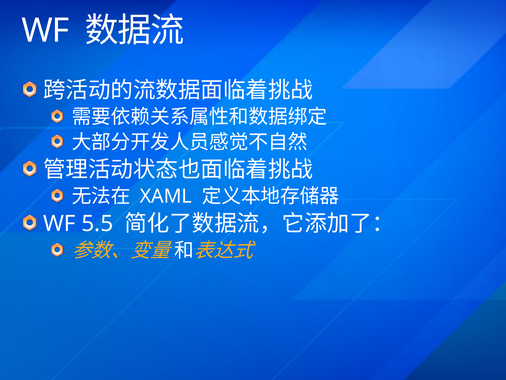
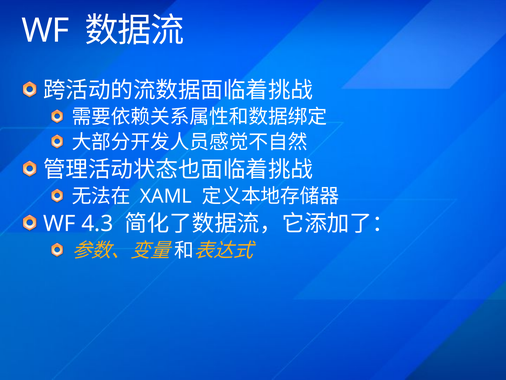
5.5: 5.5 -> 4.3
